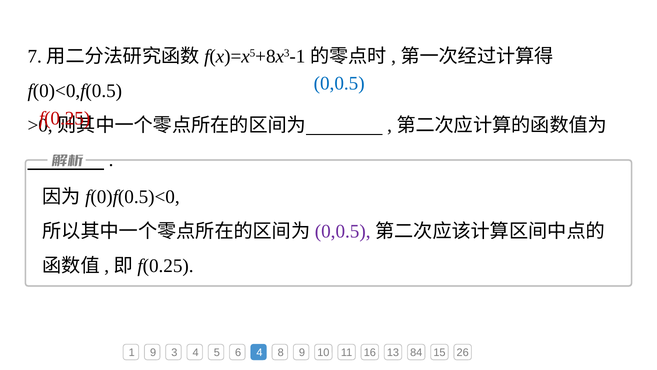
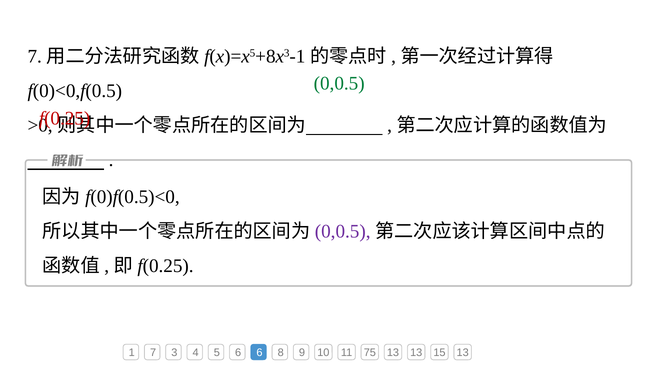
0,0.5 at (339, 83) colour: blue -> green
1 9: 9 -> 7
6 4: 4 -> 6
16: 16 -> 75
13 84: 84 -> 13
15 26: 26 -> 13
